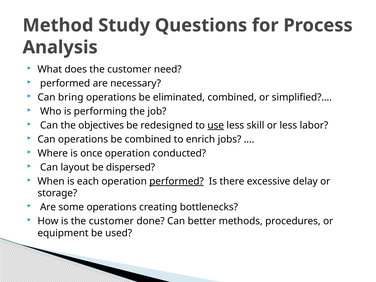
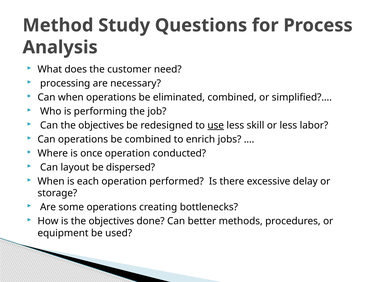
performed at (65, 83): performed -> processing
Can bring: bring -> when
performed at (177, 181) underline: present -> none
is the customer: customer -> objectives
